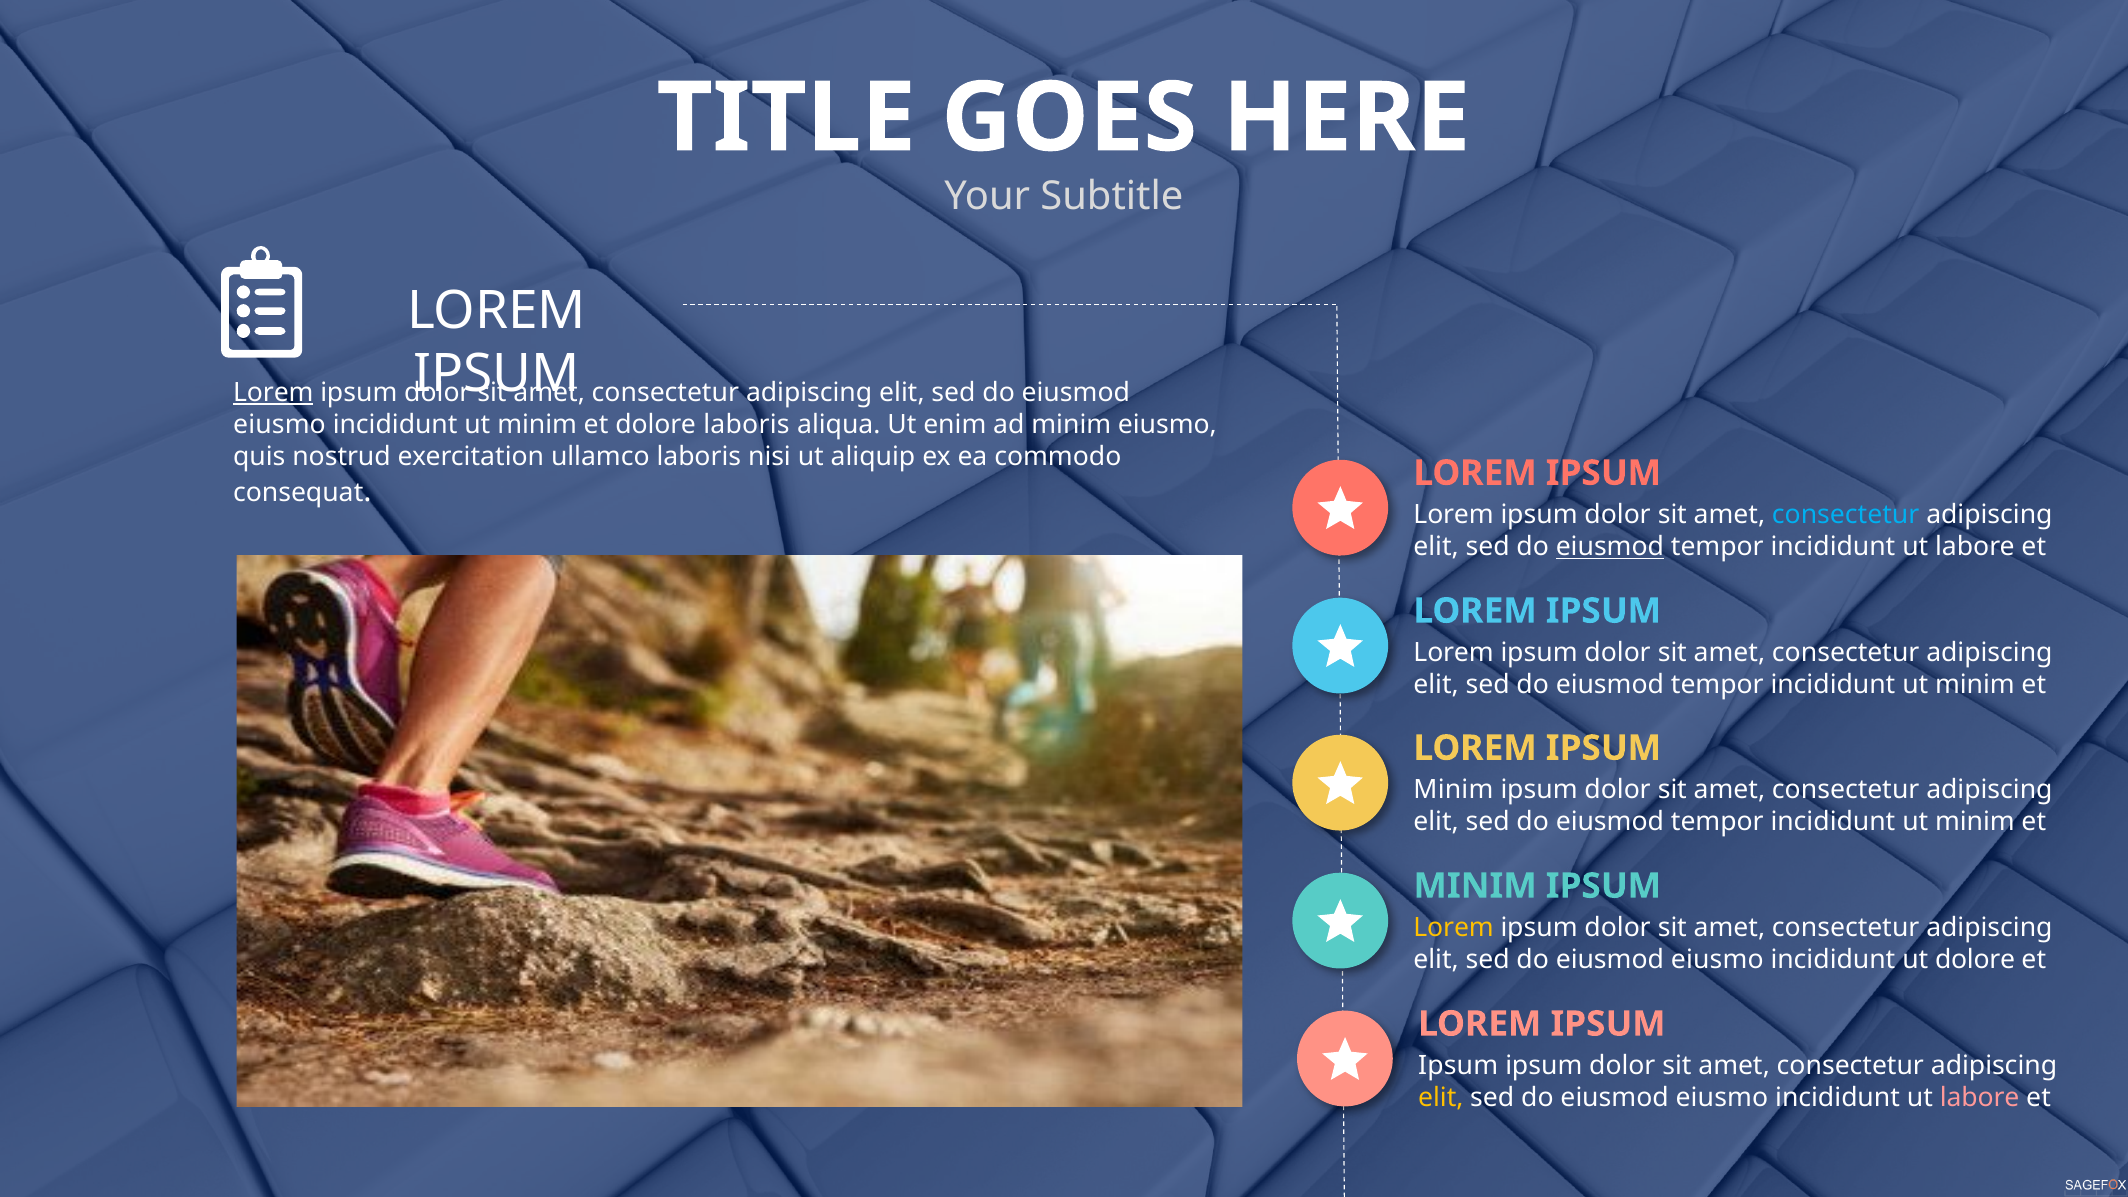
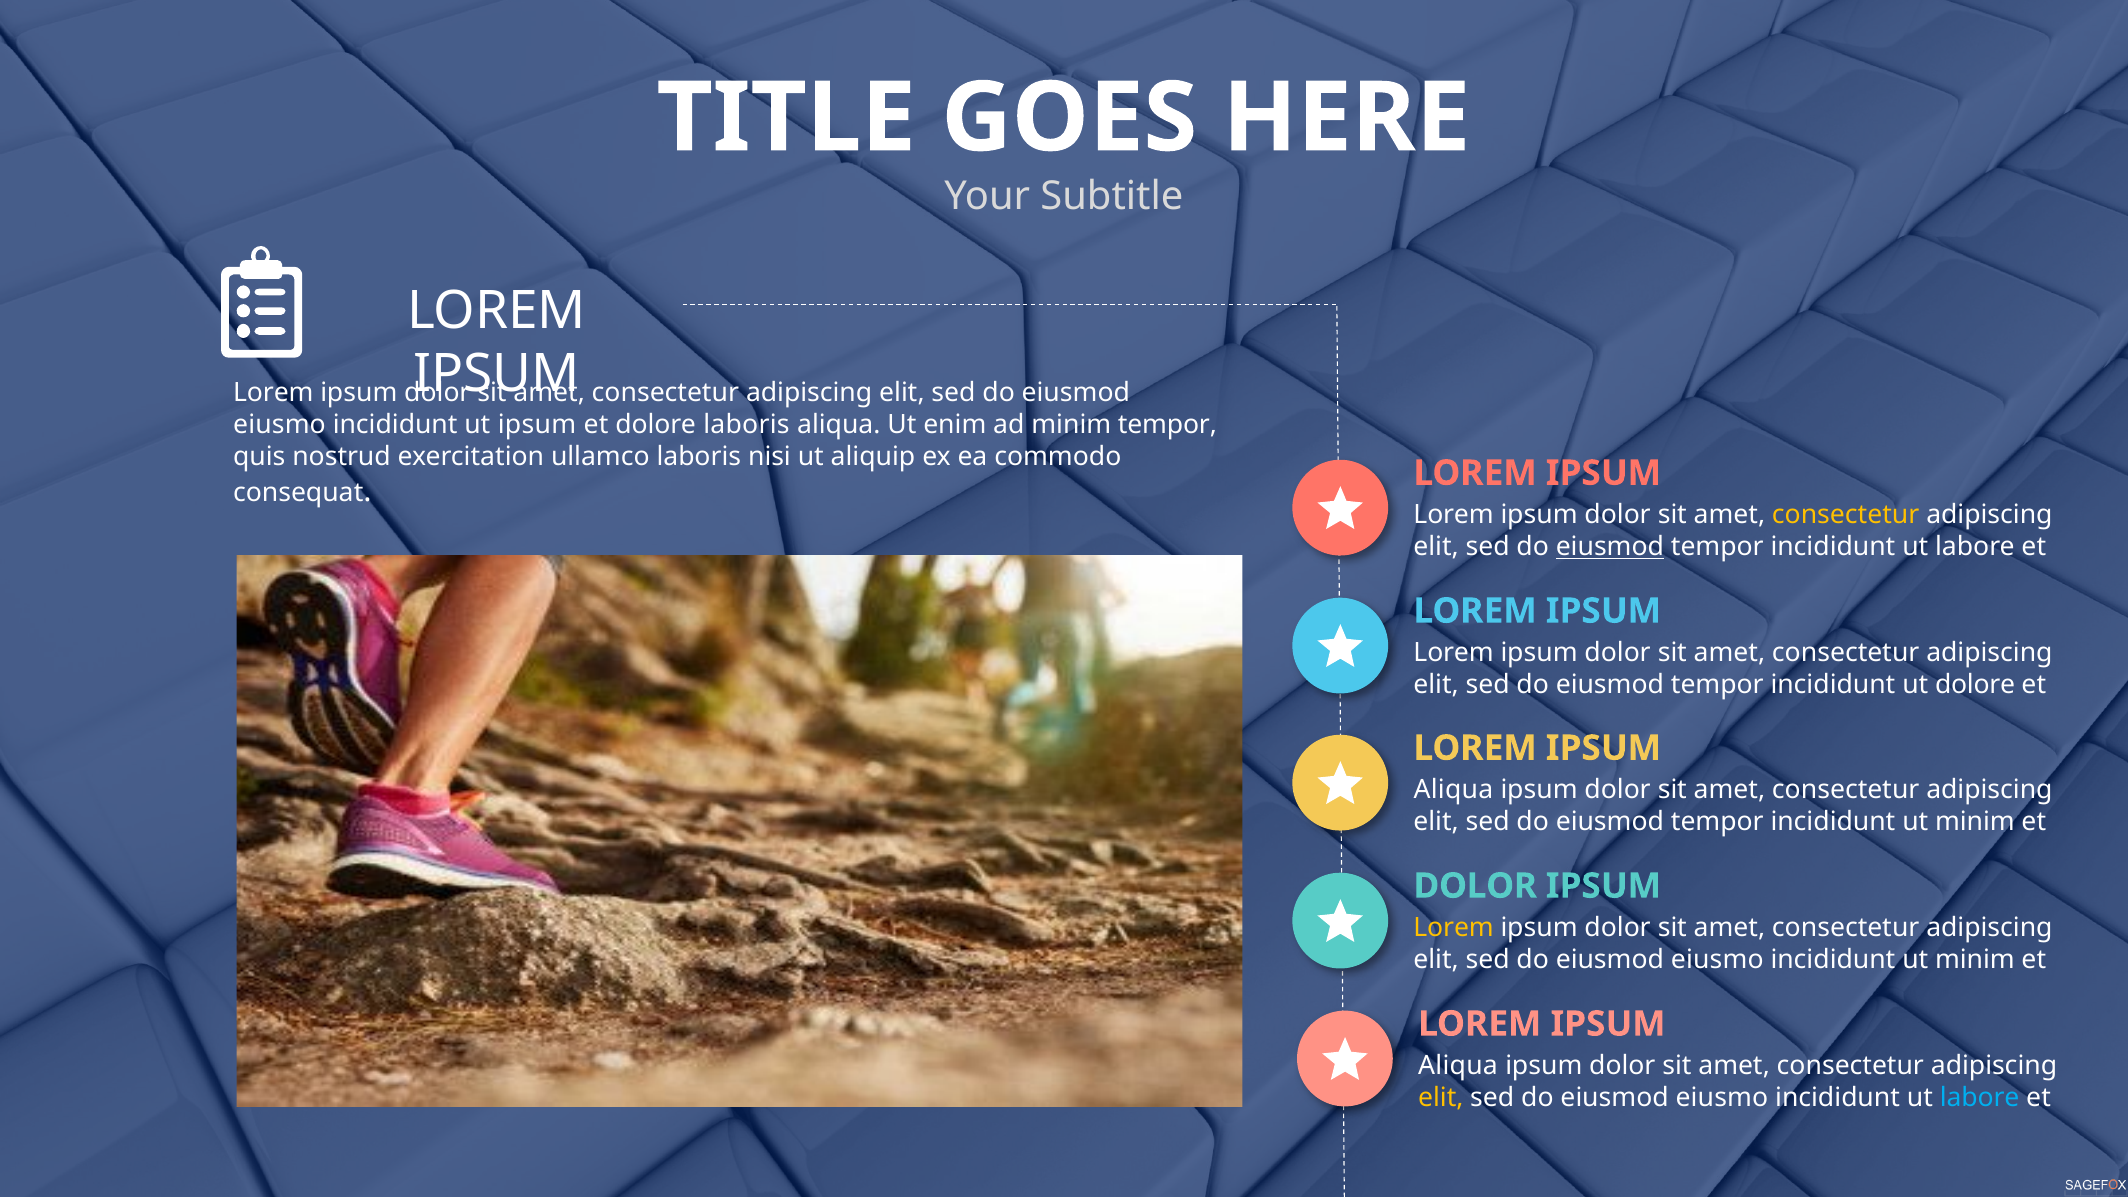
Lorem at (273, 393) underline: present -> none
minim at (537, 425): minim -> ipsum
minim eiusmo: eiusmo -> tempor
consectetur at (1846, 515) colour: light blue -> yellow
minim at (1975, 685): minim -> dolore
Minim at (1453, 790): Minim -> Aliqua
MINIM at (1475, 886): MINIM -> DOLOR
dolore at (1975, 960): dolore -> minim
Ipsum at (1458, 1066): Ipsum -> Aliqua
labore at (1980, 1098) colour: pink -> light blue
